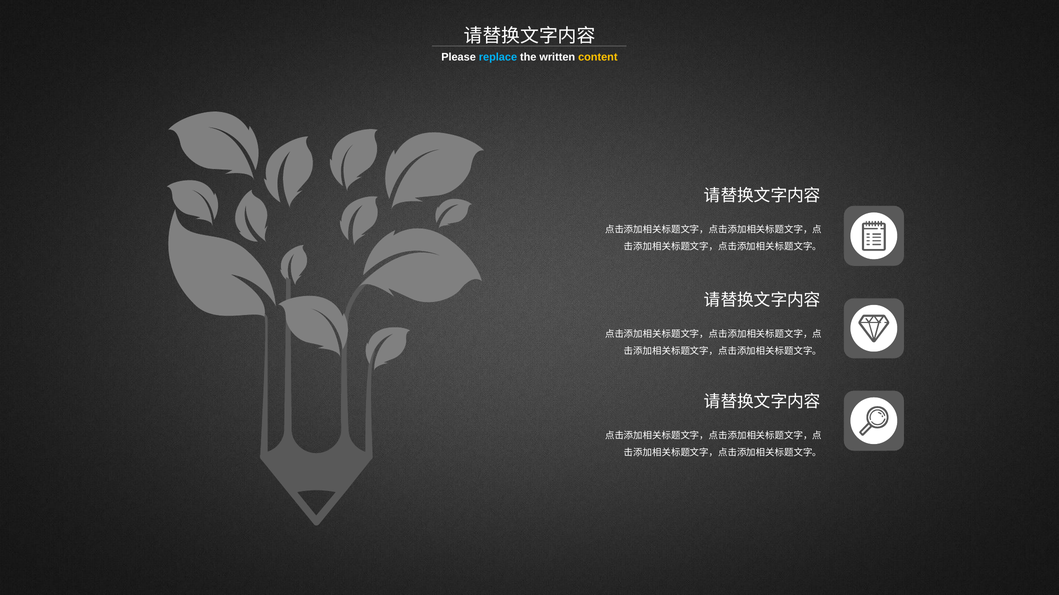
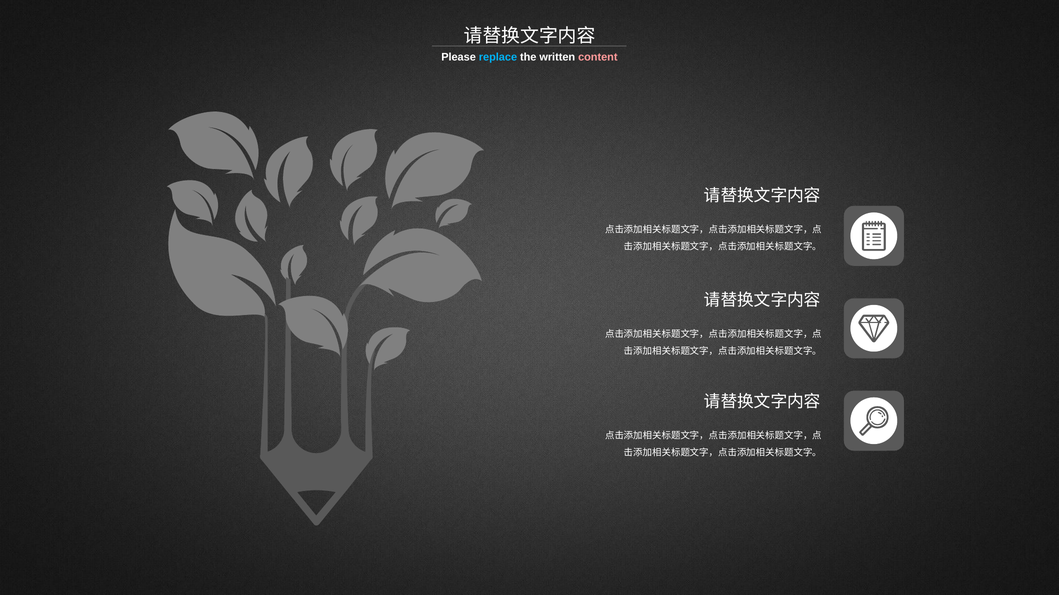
content colour: yellow -> pink
